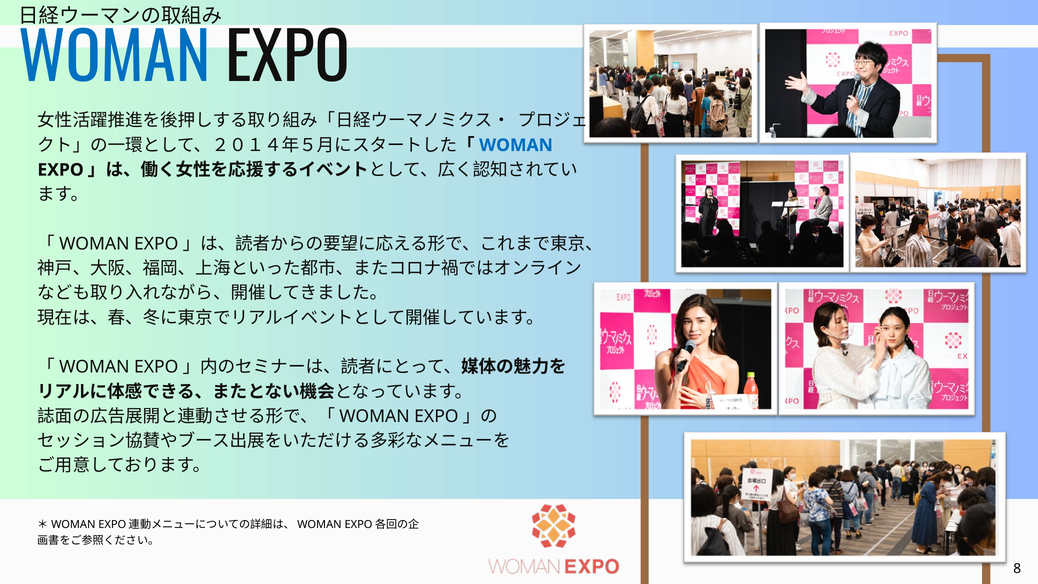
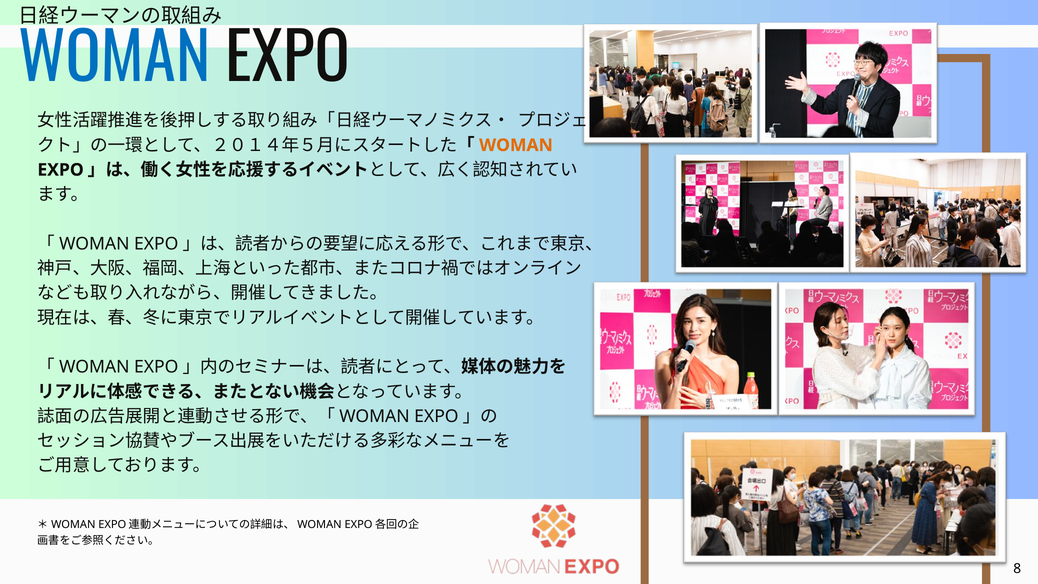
WOMAN at (516, 145) colour: blue -> orange
